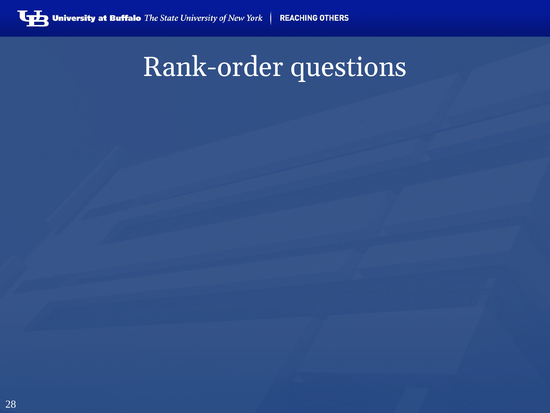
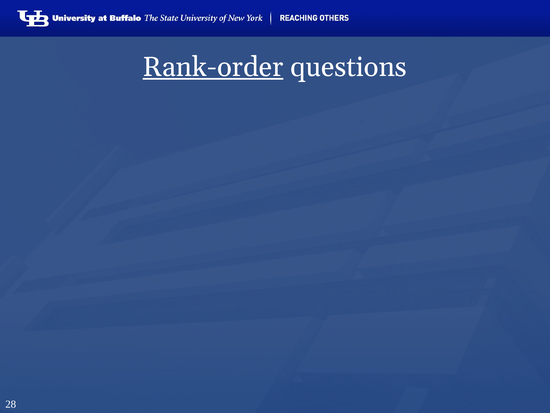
Rank-order underline: none -> present
